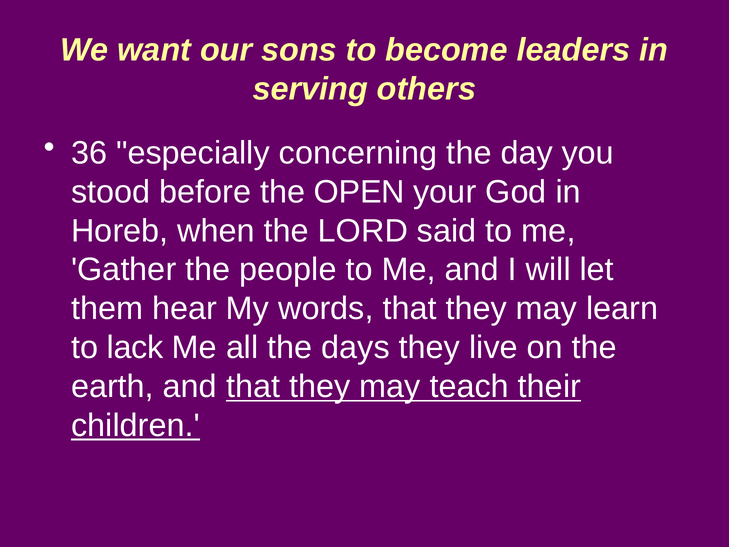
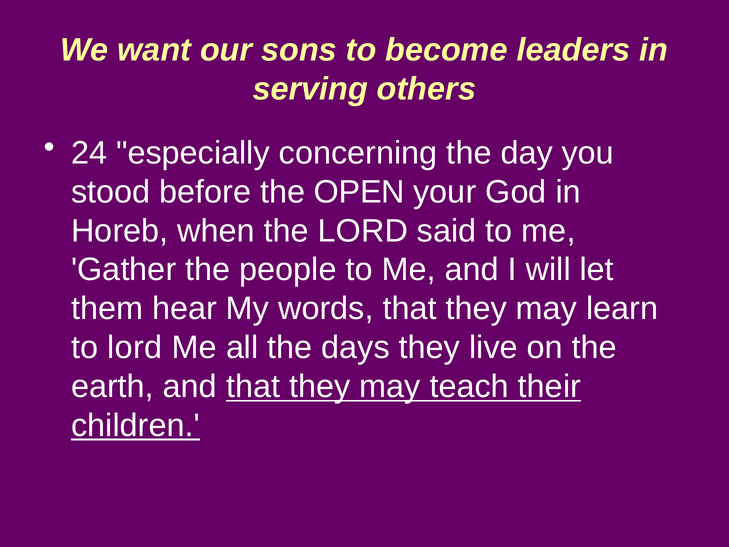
36: 36 -> 24
to lack: lack -> lord
